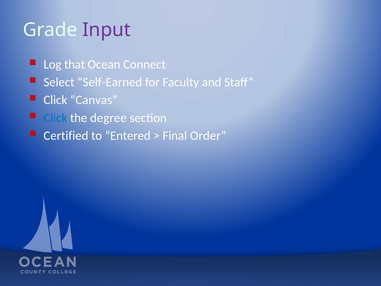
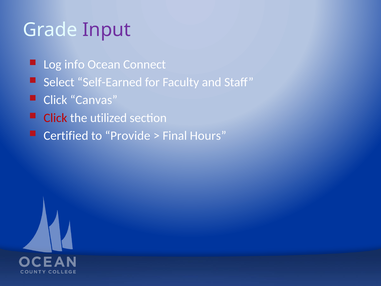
that: that -> info
Click at (55, 118) colour: blue -> red
degree: degree -> utilized
Entered: Entered -> Provide
Order: Order -> Hours
